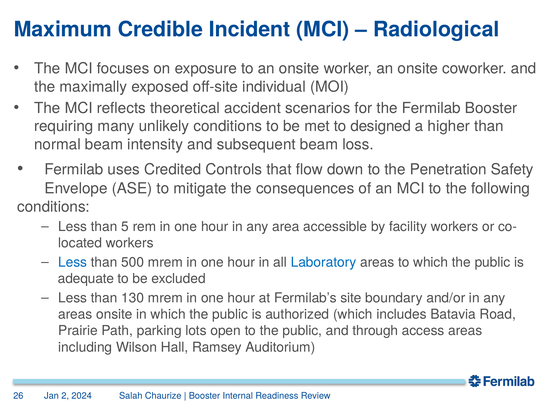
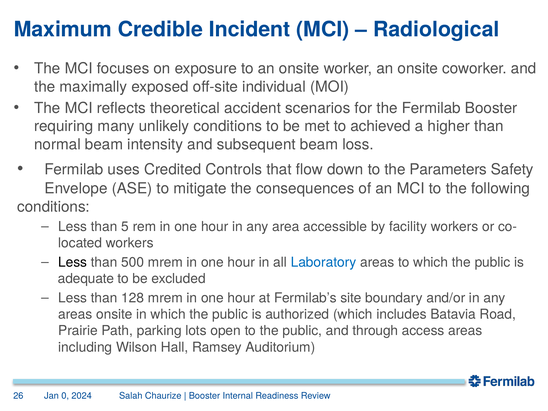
designed: designed -> achieved
Penetration: Penetration -> Parameters
Less at (73, 262) colour: blue -> black
130: 130 -> 128
2: 2 -> 0
